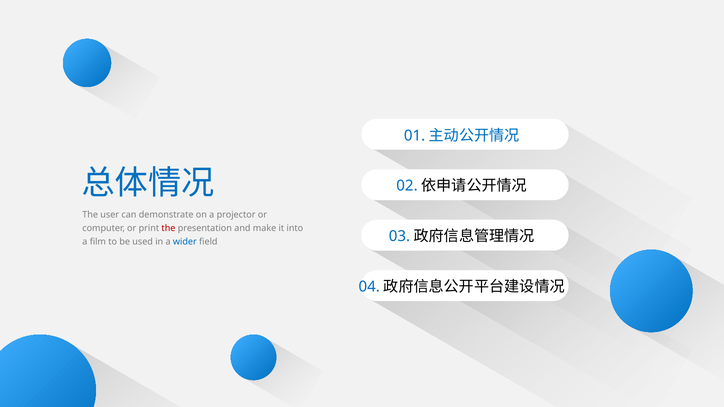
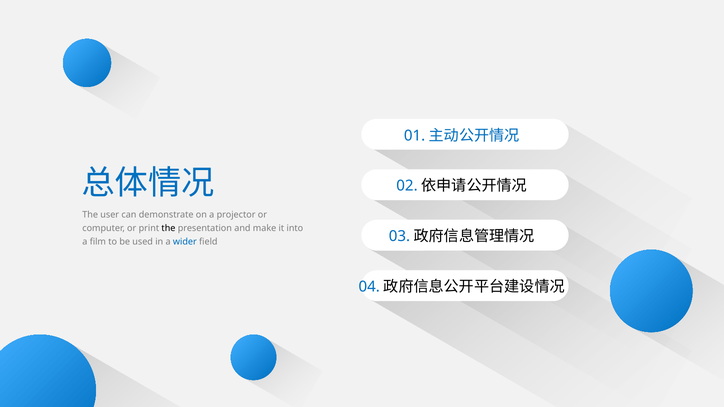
the at (168, 228) colour: red -> black
